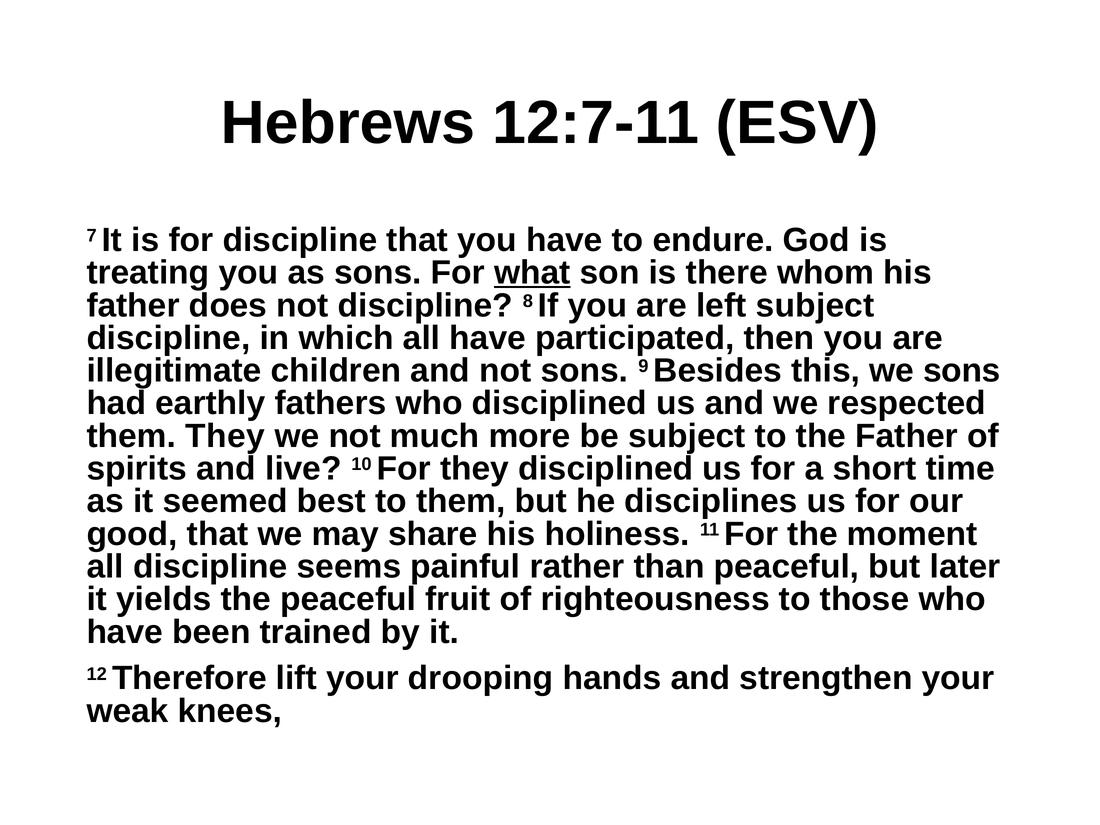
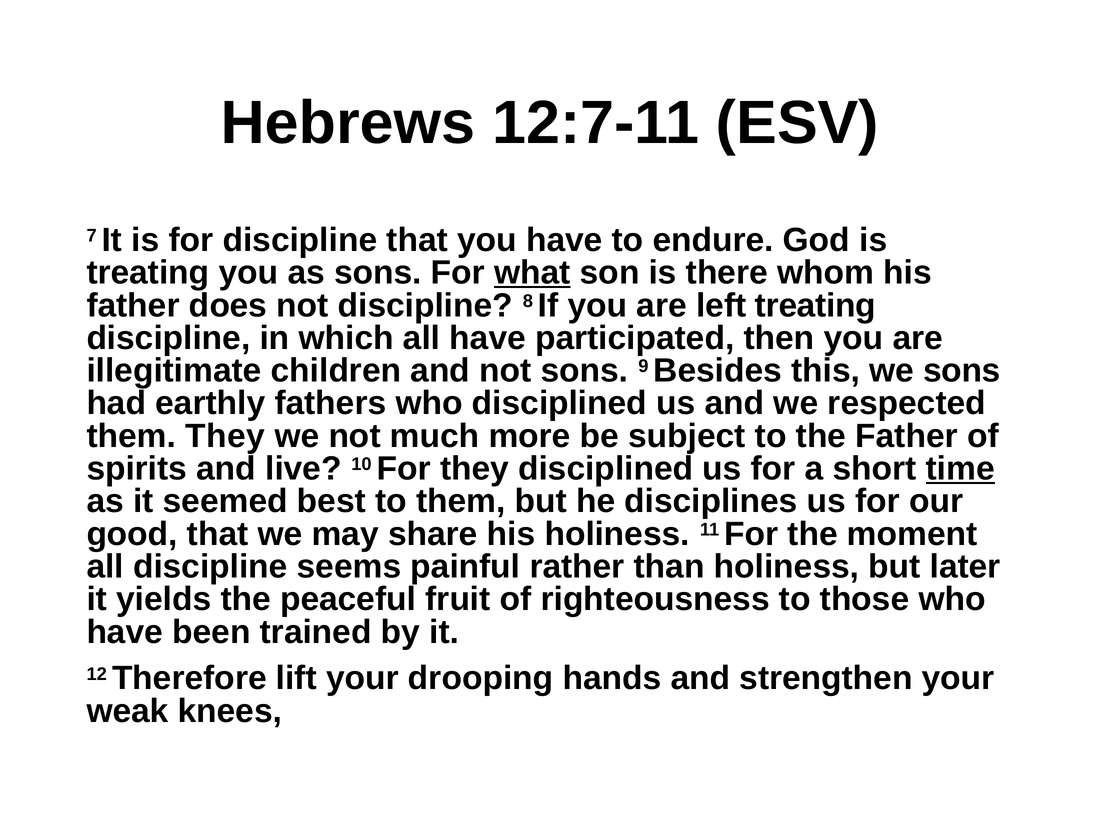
left subject: subject -> treating
time underline: none -> present
than peaceful: peaceful -> holiness
